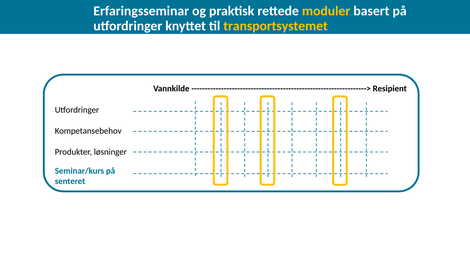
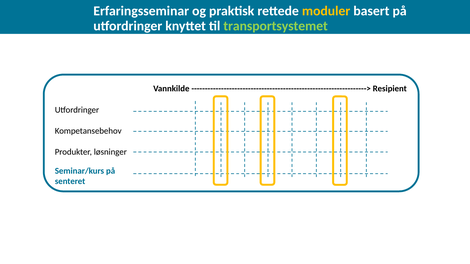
transportsystemet colour: yellow -> light green
